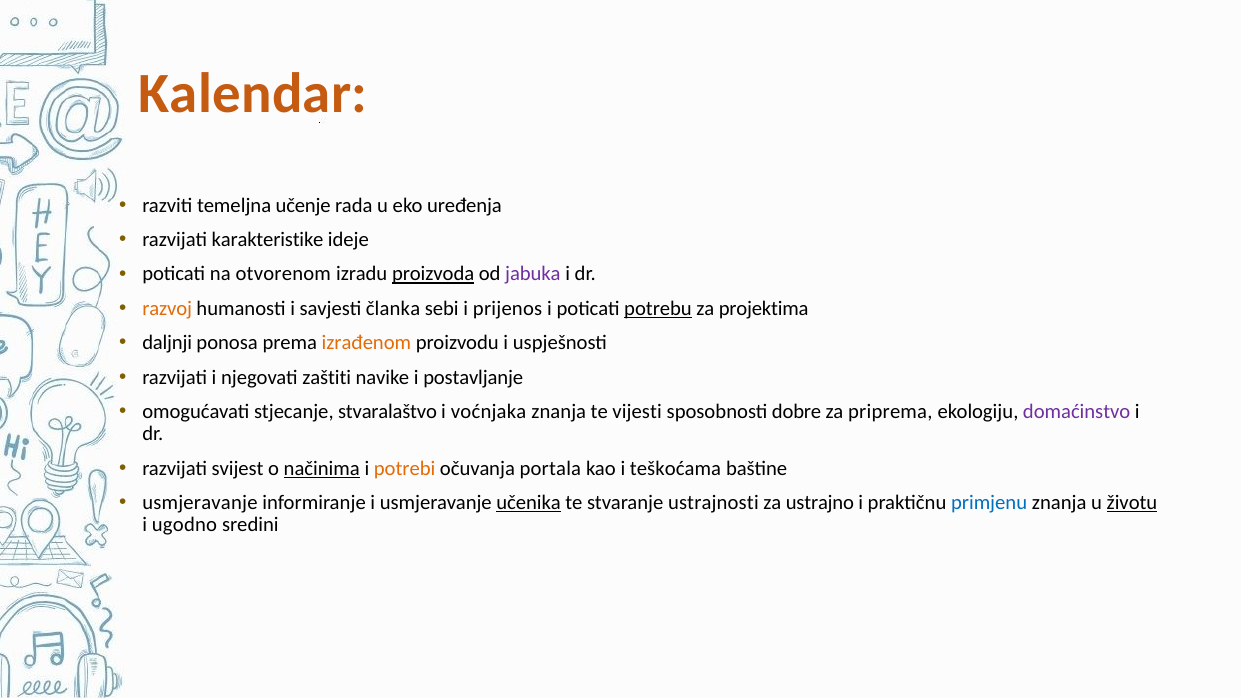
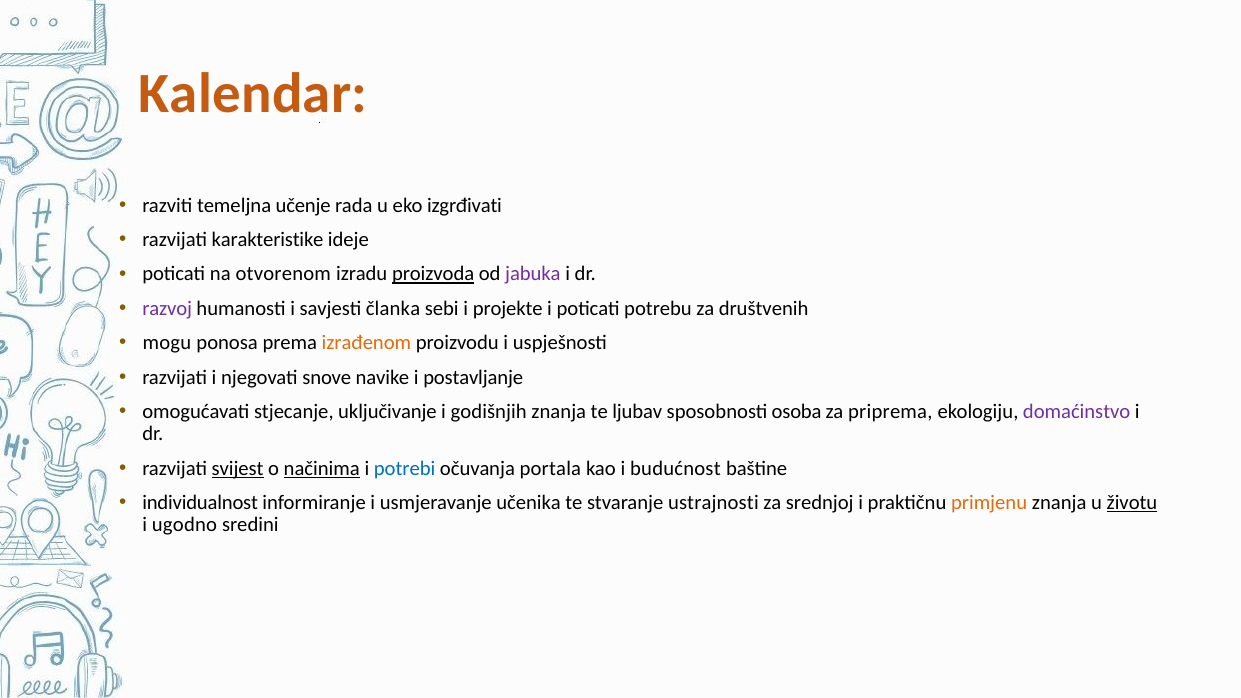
uređenja: uređenja -> izgrđivati
razvoj colour: orange -> purple
prijenos: prijenos -> projekte
potrebu underline: present -> none
projektima: projektima -> društvenih
daljnji: daljnji -> mogu
zaštiti: zaštiti -> snove
stvaralaštvo: stvaralaštvo -> uključivanje
voćnjaka: voćnjaka -> godišnjih
vijesti: vijesti -> ljubav
dobre: dobre -> osoba
svijest underline: none -> present
potrebi colour: orange -> blue
teškoćama: teškoćama -> budućnost
usmjeravanje at (200, 503): usmjeravanje -> individualnost
učenika underline: present -> none
ustrajno: ustrajno -> srednjoj
primjenu colour: blue -> orange
